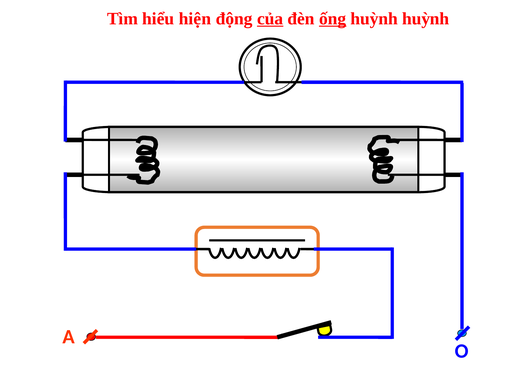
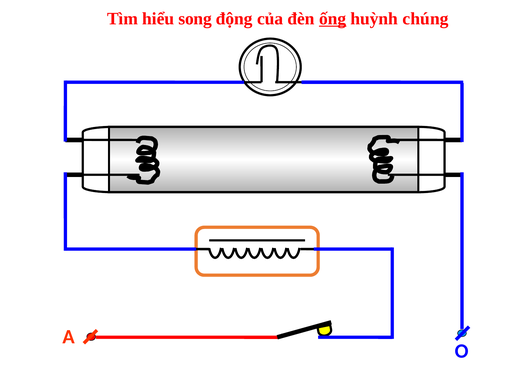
hiện: hiện -> song
của underline: present -> none
huỳnh huỳnh: huỳnh -> chúng
